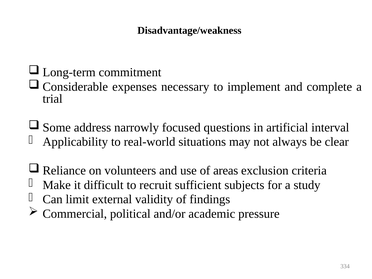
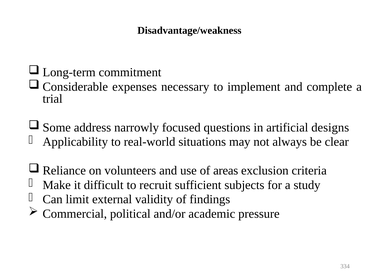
interval: interval -> designs
